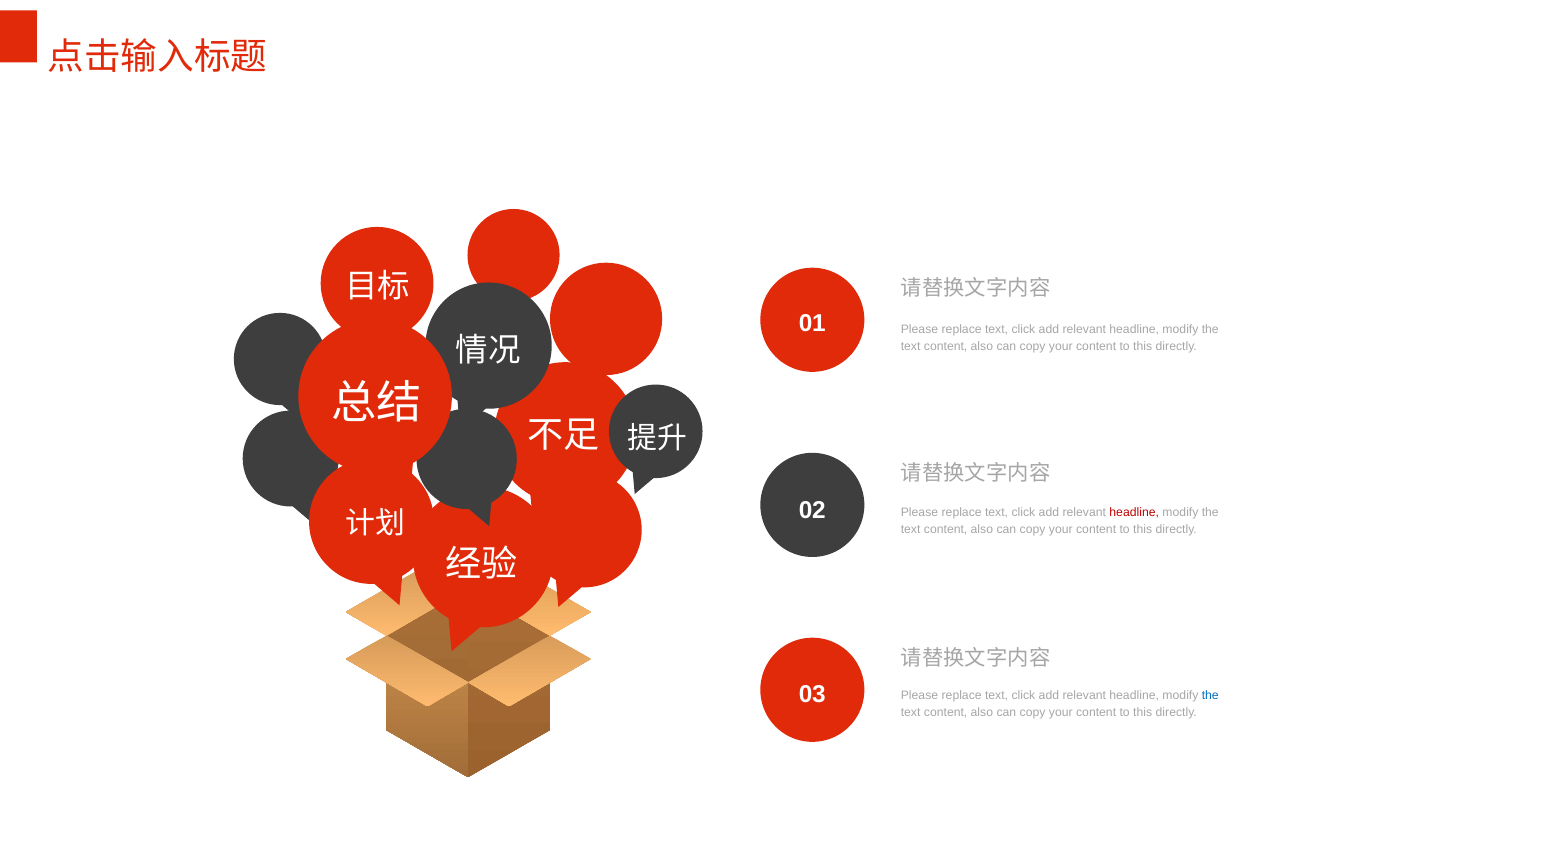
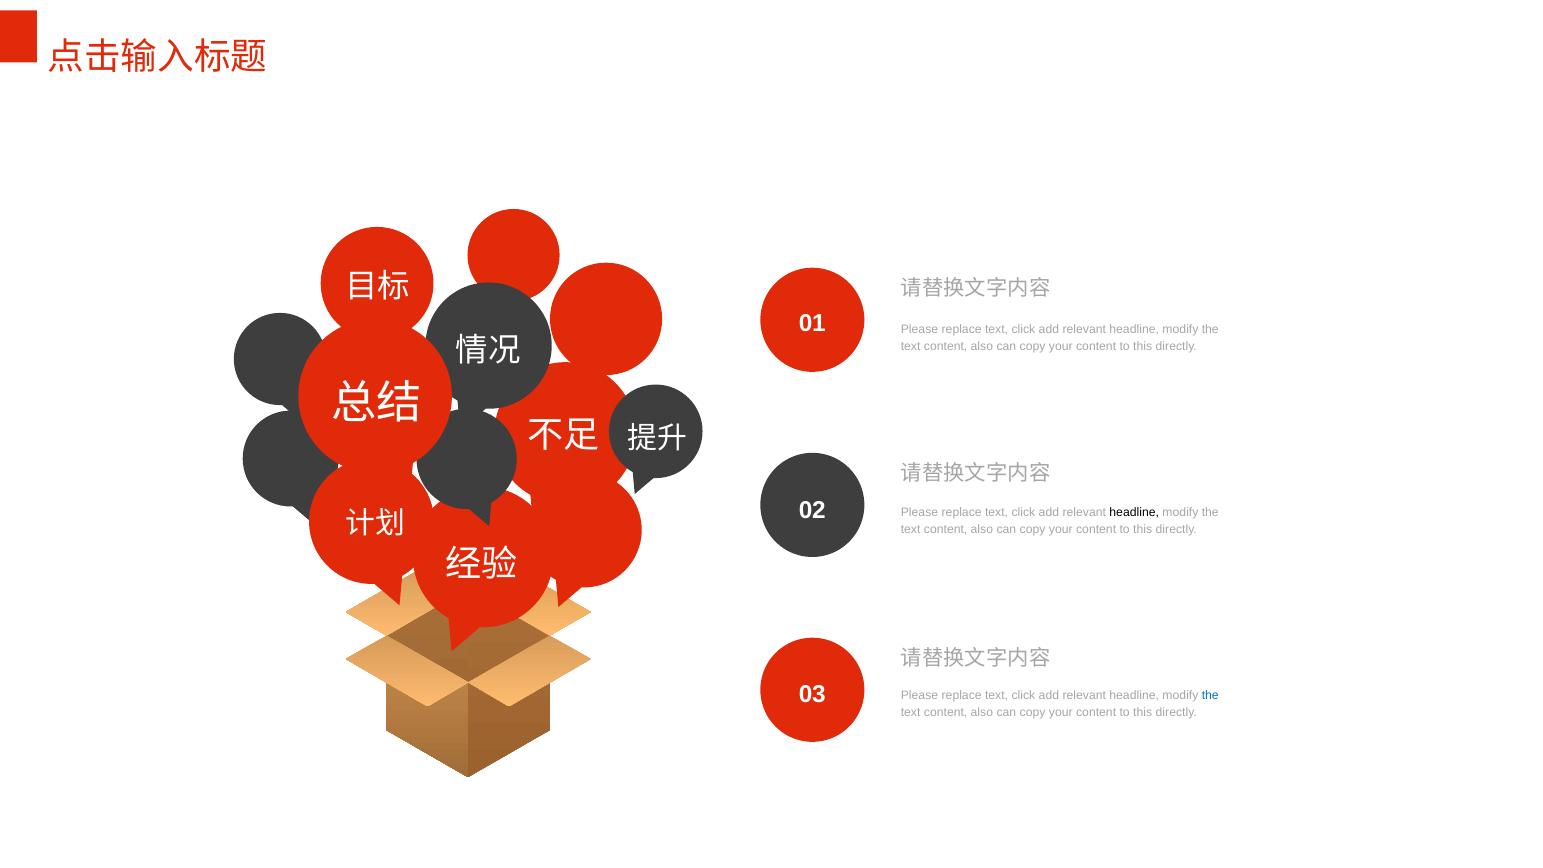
headline at (1134, 512) colour: red -> black
